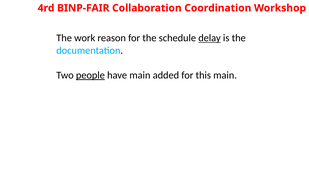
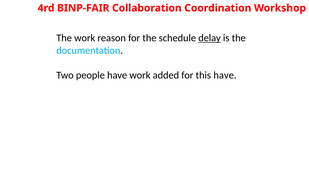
people underline: present -> none
have main: main -> work
this main: main -> have
